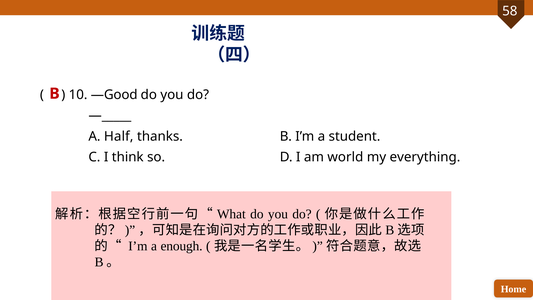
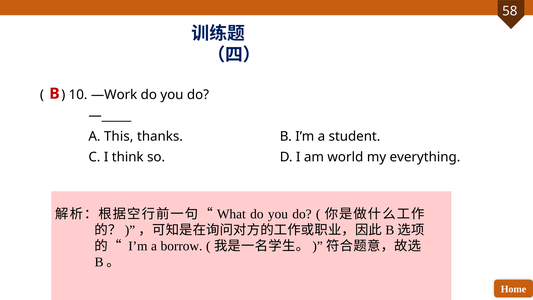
—Good: —Good -> —Work
Half: Half -> This
enough: enough -> borrow
